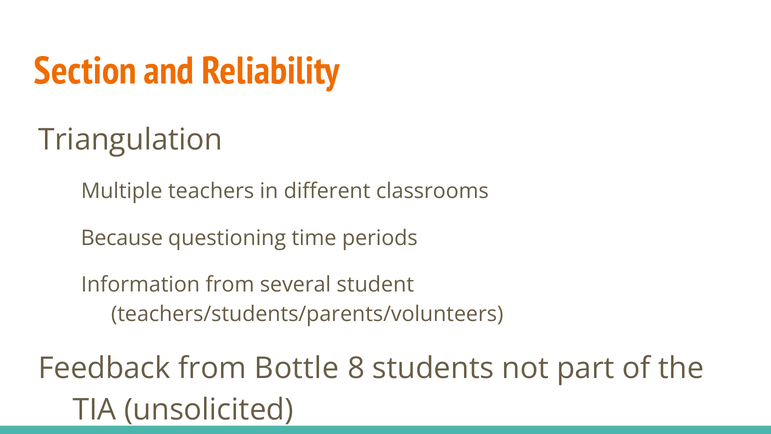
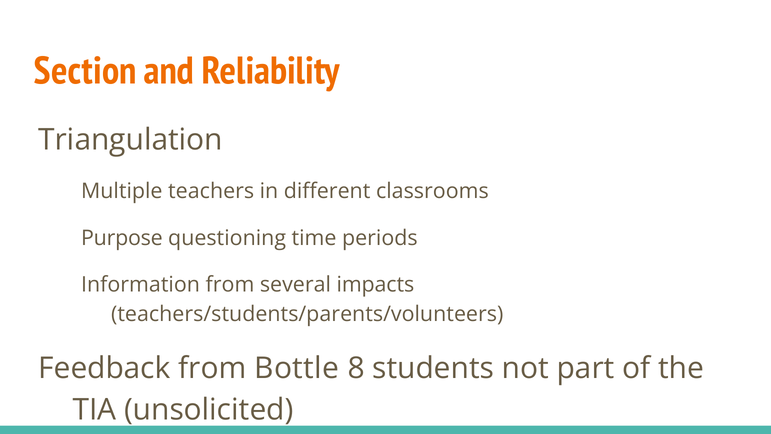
Because: Because -> Purpose
student: student -> impacts
